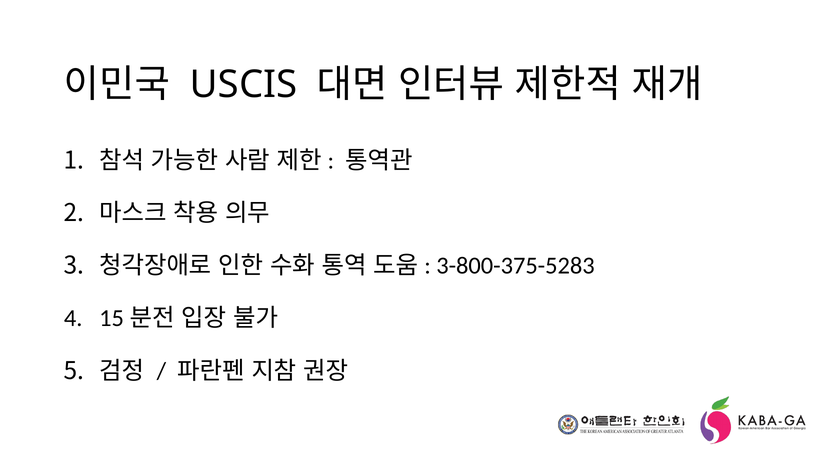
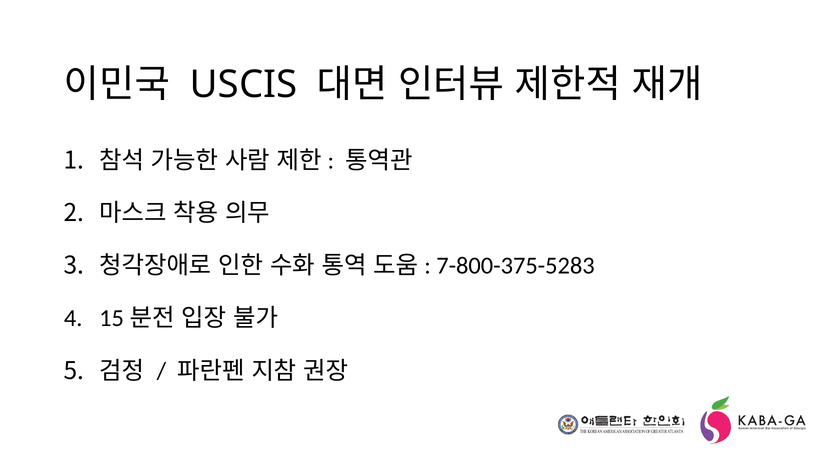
3-800-375-5283: 3-800-375-5283 -> 7-800-375-5283
